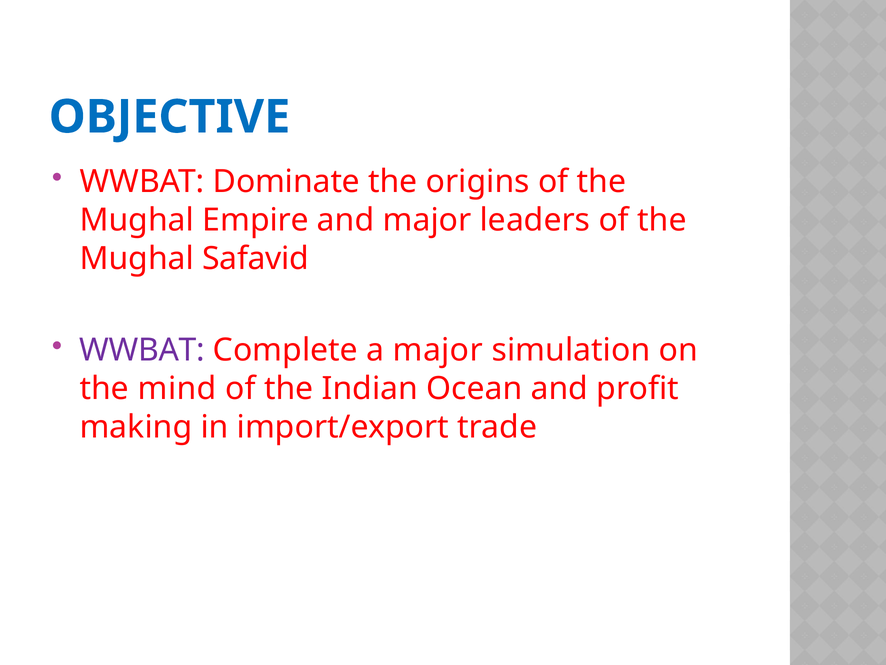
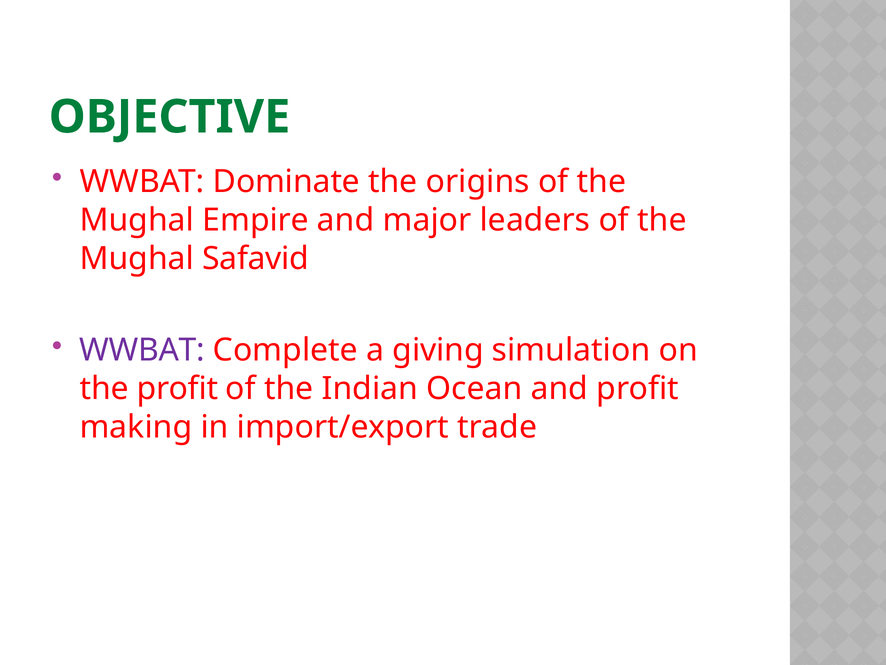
OBJECTIVE colour: blue -> green
a major: major -> giving
the mind: mind -> profit
